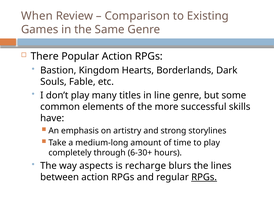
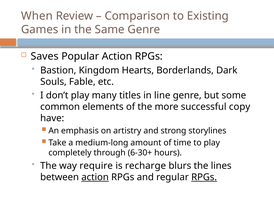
There: There -> Saves
skills: skills -> copy
aspects: aspects -> require
action at (95, 177) underline: none -> present
